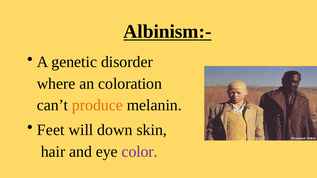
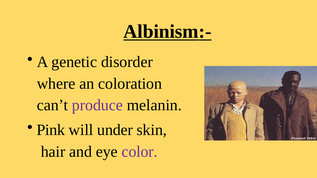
produce colour: orange -> purple
Feet: Feet -> Pink
down: down -> under
